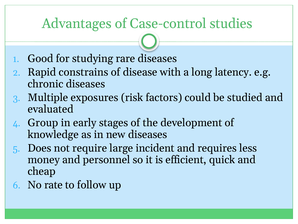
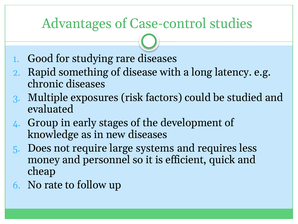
constrains: constrains -> something
incident: incident -> systems
